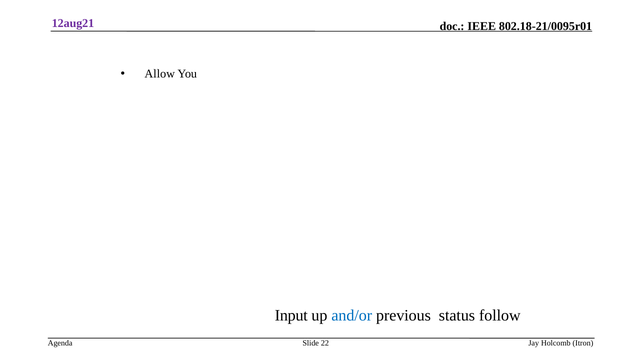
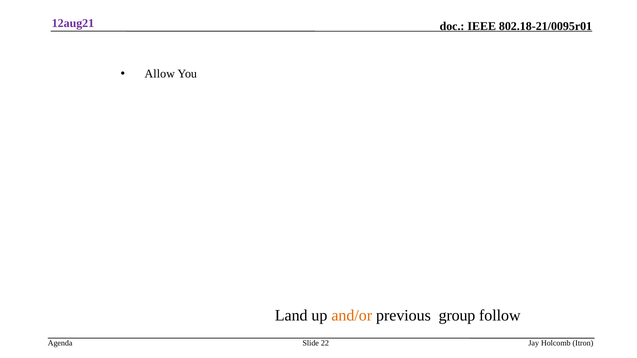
Input: Input -> Land
and/or colour: blue -> orange
status: status -> group
